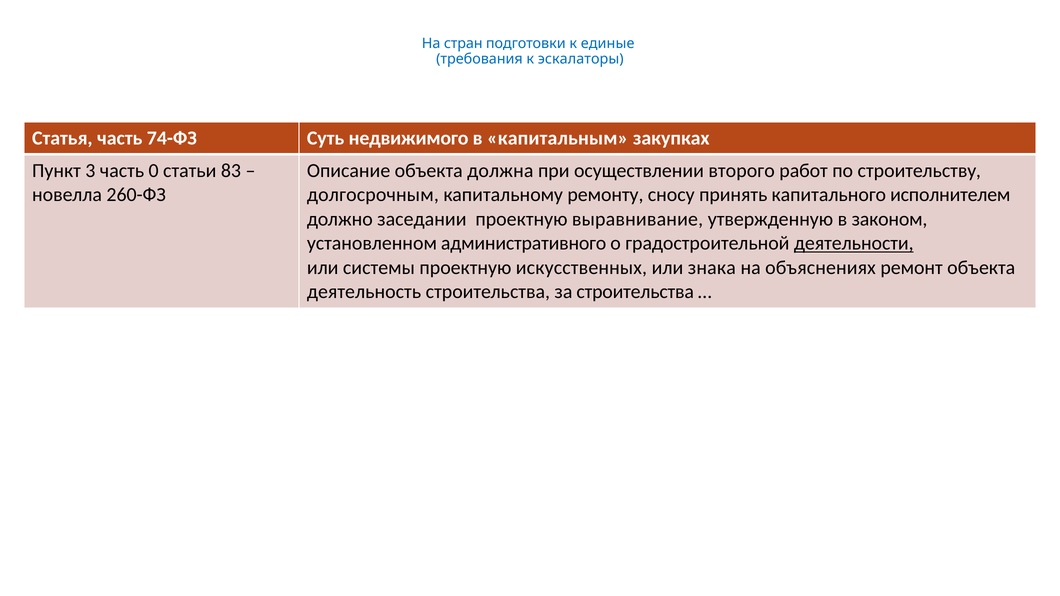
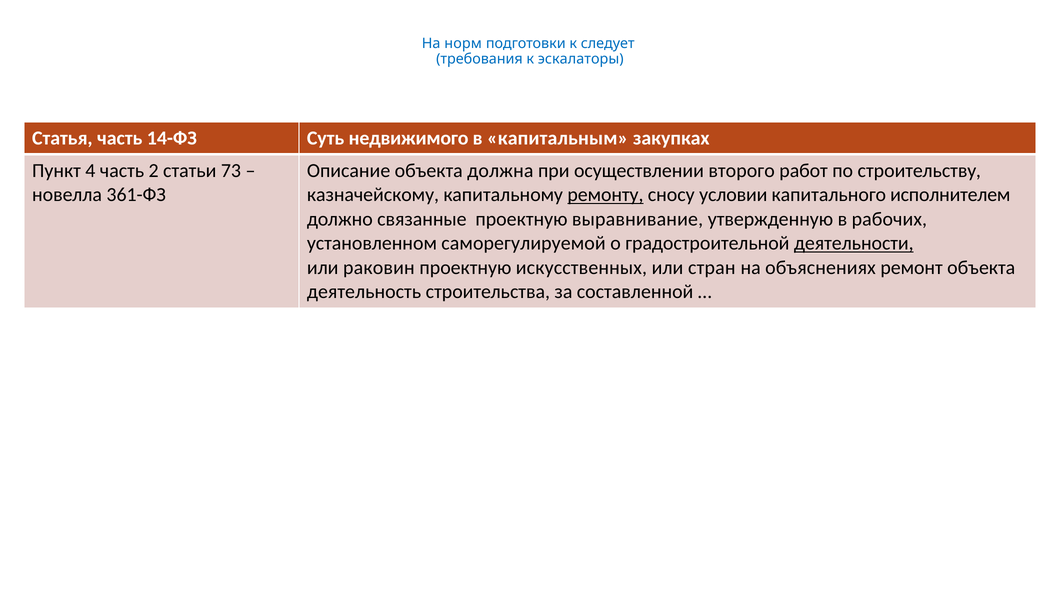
стран: стран -> норм
единые: единые -> следует
74-ФЗ: 74-ФЗ -> 14-ФЗ
3: 3 -> 4
0: 0 -> 2
83: 83 -> 73
260-ФЗ: 260-ФЗ -> 361-ФЗ
долгосрочным: долгосрочным -> казначейскому
ремонту underline: none -> present
принять: принять -> условии
заседании: заседании -> связанные
законом: законом -> рабочих
административного: административного -> саморегулируемой
системы: системы -> раковин
знака: знака -> стран
за строительства: строительства -> составленной
